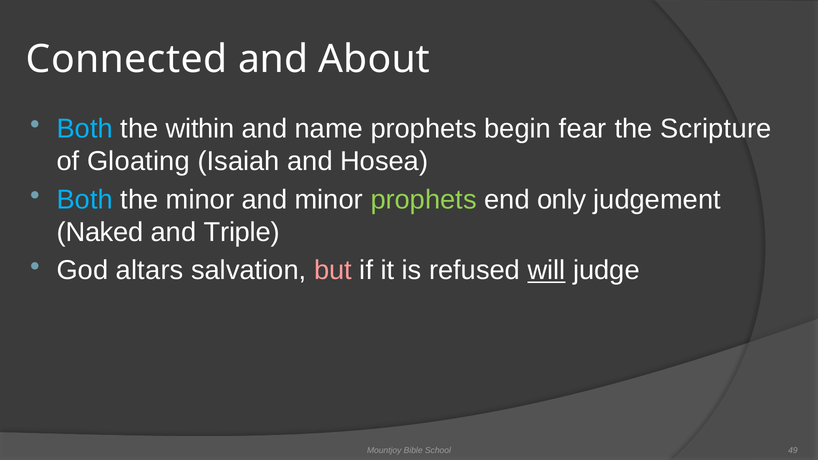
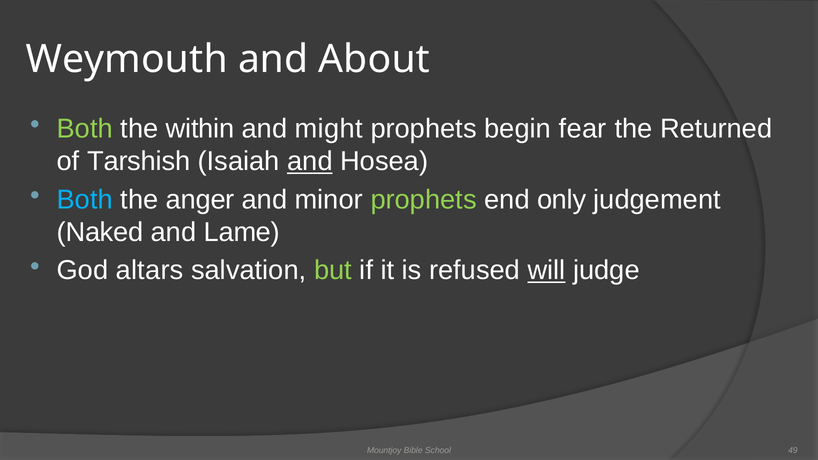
Connected: Connected -> Weymouth
Both at (85, 129) colour: light blue -> light green
name: name -> might
Scripture: Scripture -> Returned
Gloating: Gloating -> Tarshish
and at (310, 161) underline: none -> present
the minor: minor -> anger
Triple: Triple -> Lame
but colour: pink -> light green
